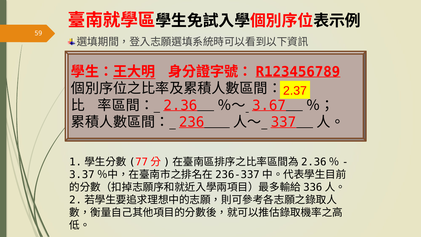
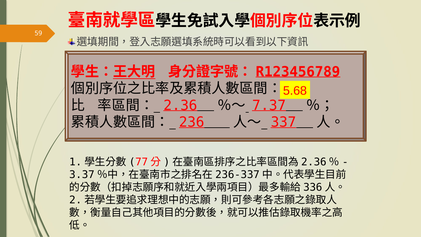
2.37: 2.37 -> 5.68
3.67: 3.67 -> 7.37
